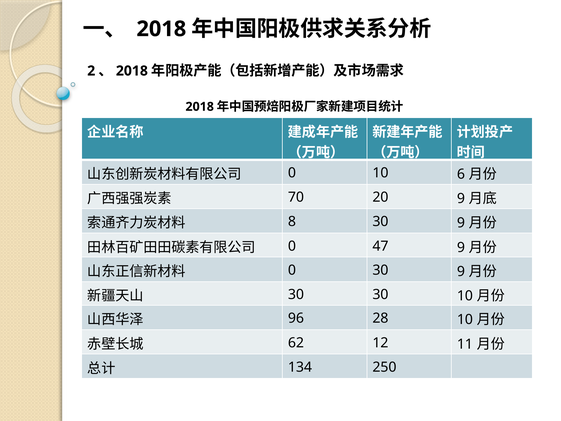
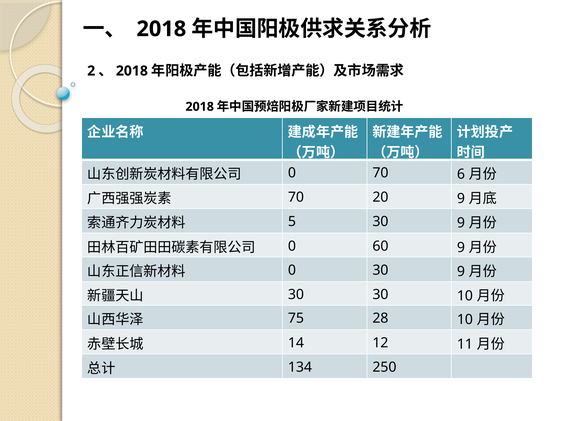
0 10: 10 -> 70
8: 8 -> 5
47: 47 -> 60
96: 96 -> 75
62: 62 -> 14
